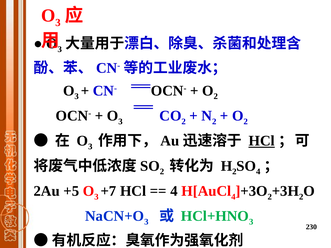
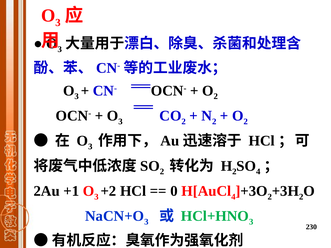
HCl at (262, 141) underline: present -> none
+5: +5 -> +1
+7: +7 -> +2
4 at (174, 191): 4 -> 0
